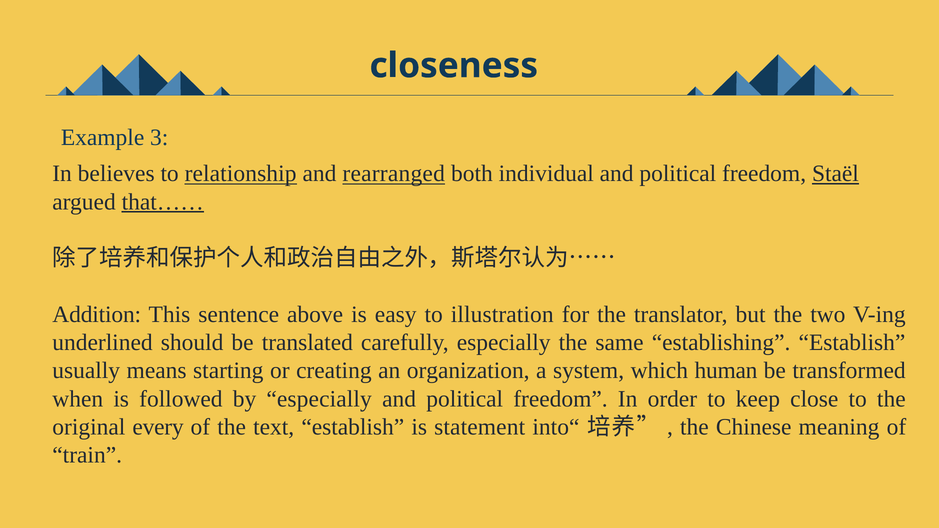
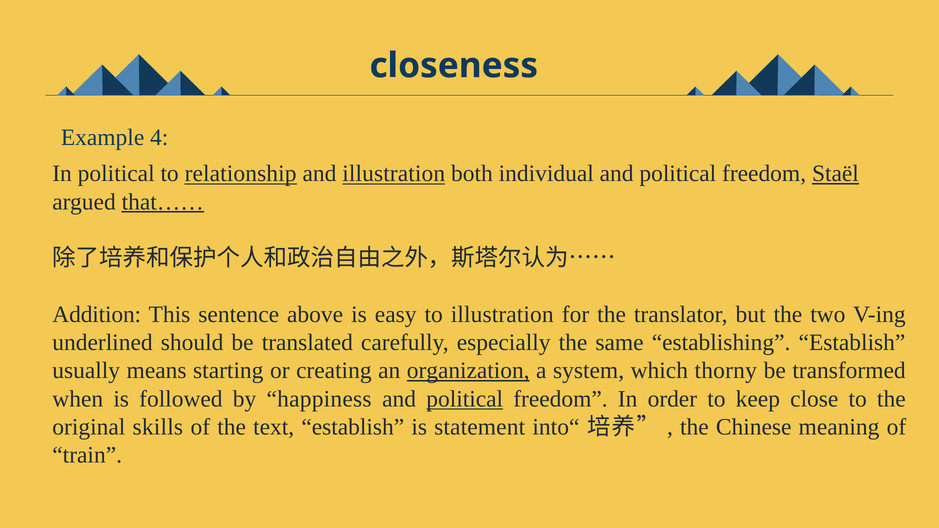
3: 3 -> 4
In believes: believes -> political
and rearranged: rearranged -> illustration
organization underline: none -> present
human: human -> thorny
by especially: especially -> happiness
political at (465, 399) underline: none -> present
every: every -> skills
